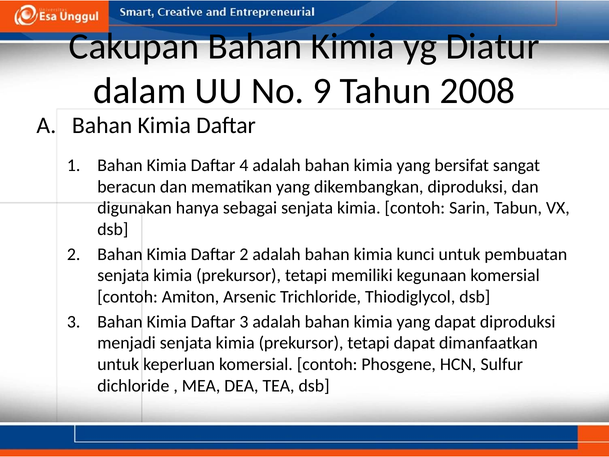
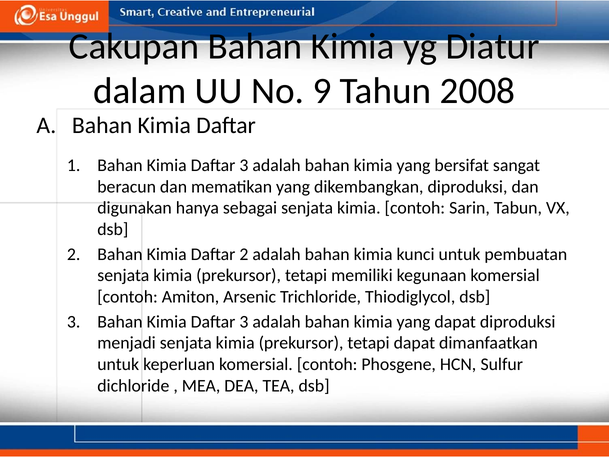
4 at (244, 165): 4 -> 3
